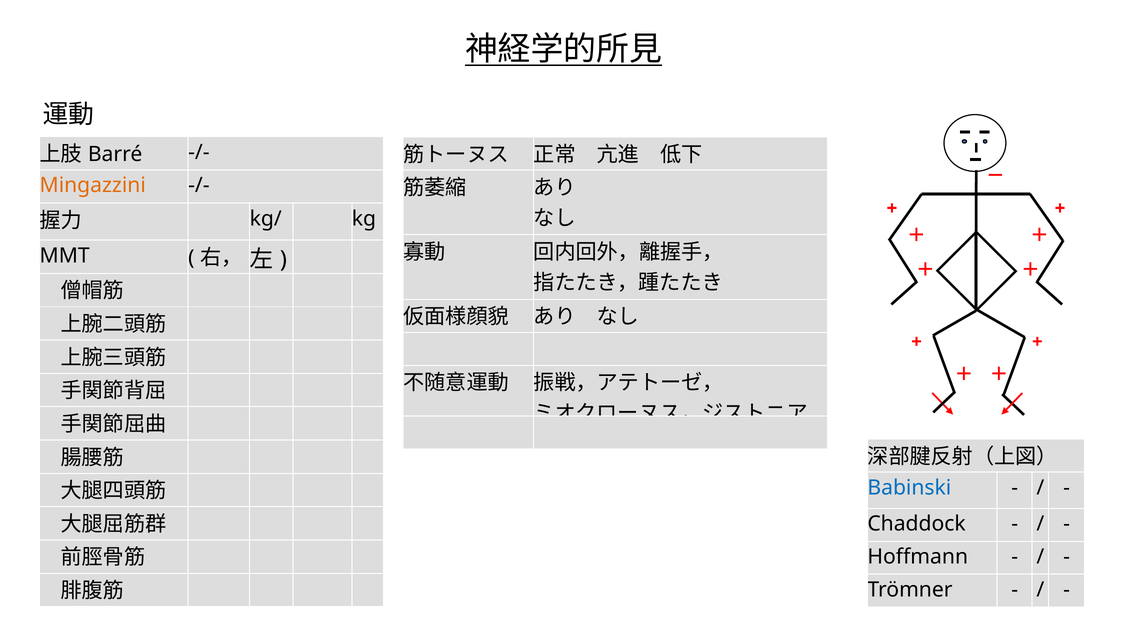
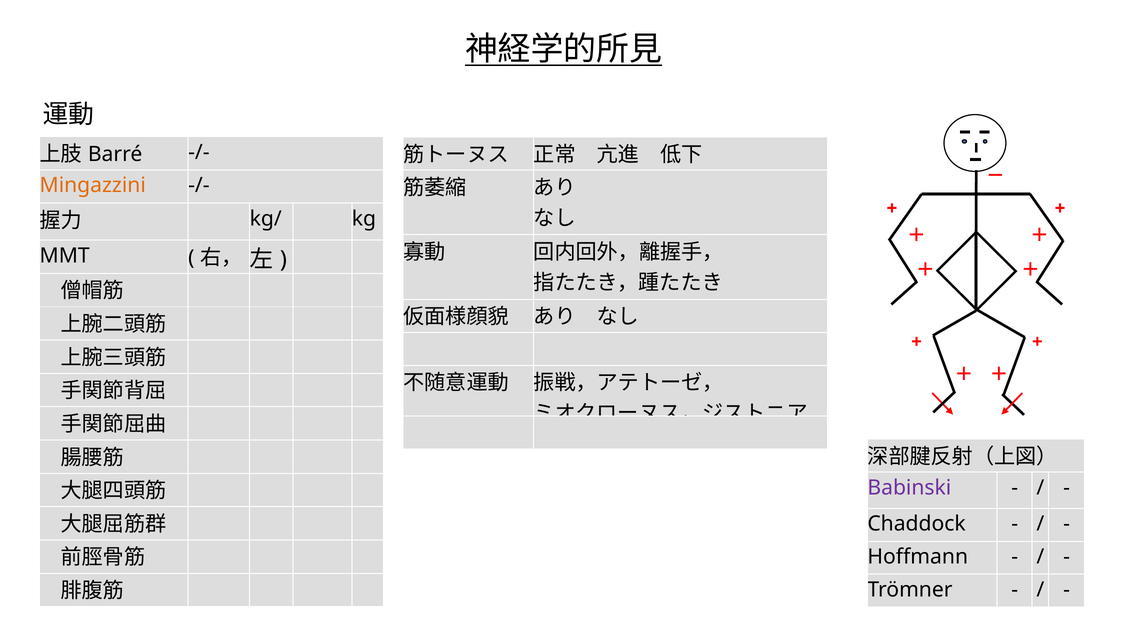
Babinski colour: blue -> purple
